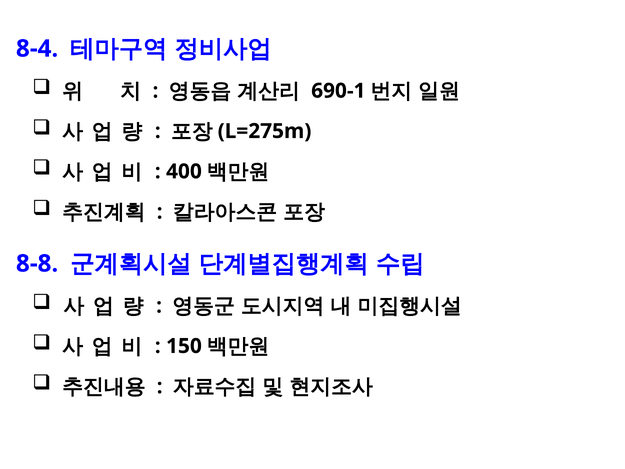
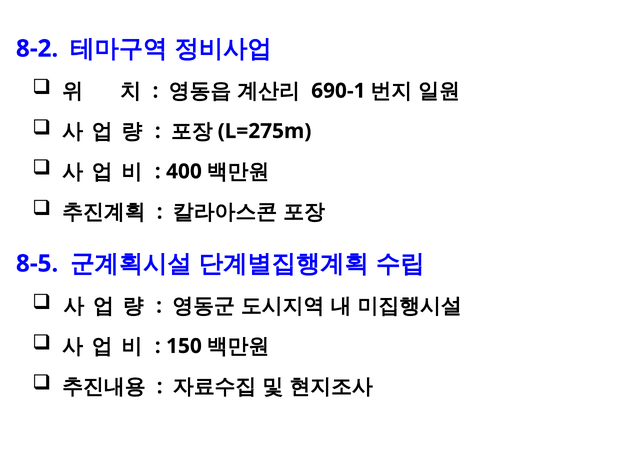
8-4: 8-4 -> 8-2
8-8: 8-8 -> 8-5
